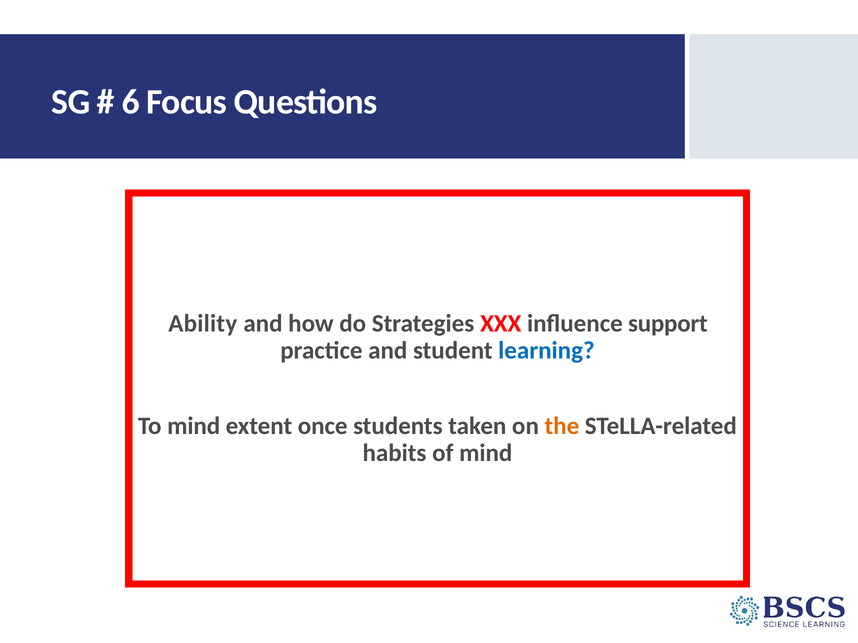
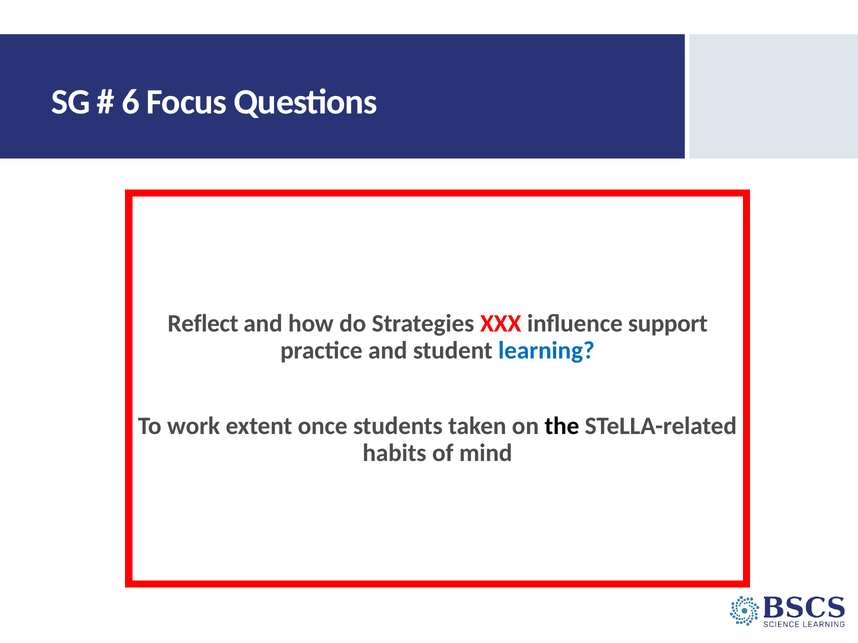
Ability: Ability -> Reflect
To mind: mind -> work
the colour: orange -> black
